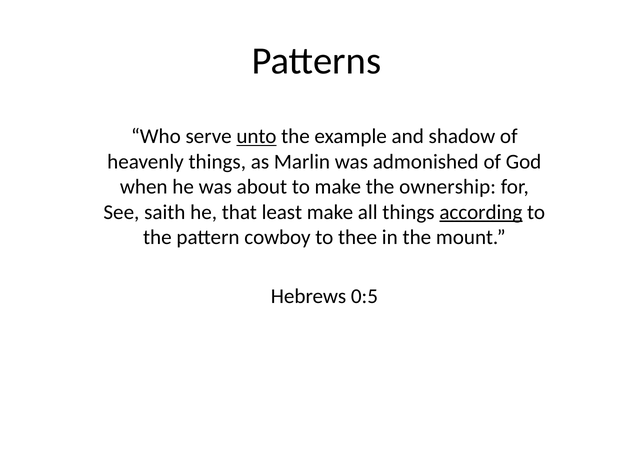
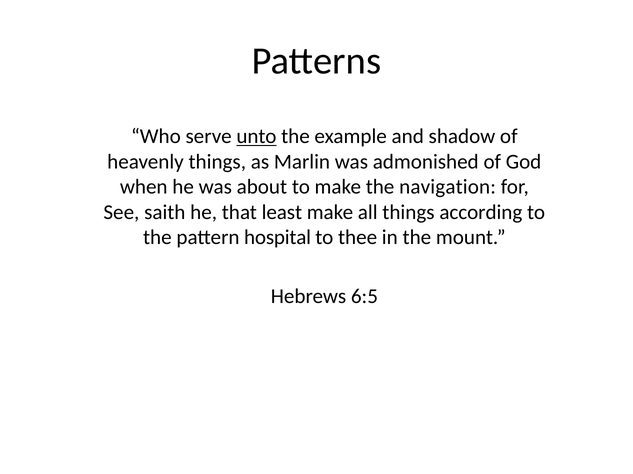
ownership: ownership -> navigation
according underline: present -> none
cowboy: cowboy -> hospital
0:5: 0:5 -> 6:5
